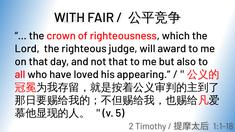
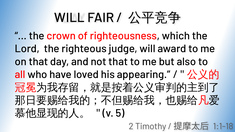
WITH at (69, 18): WITH -> WILL
